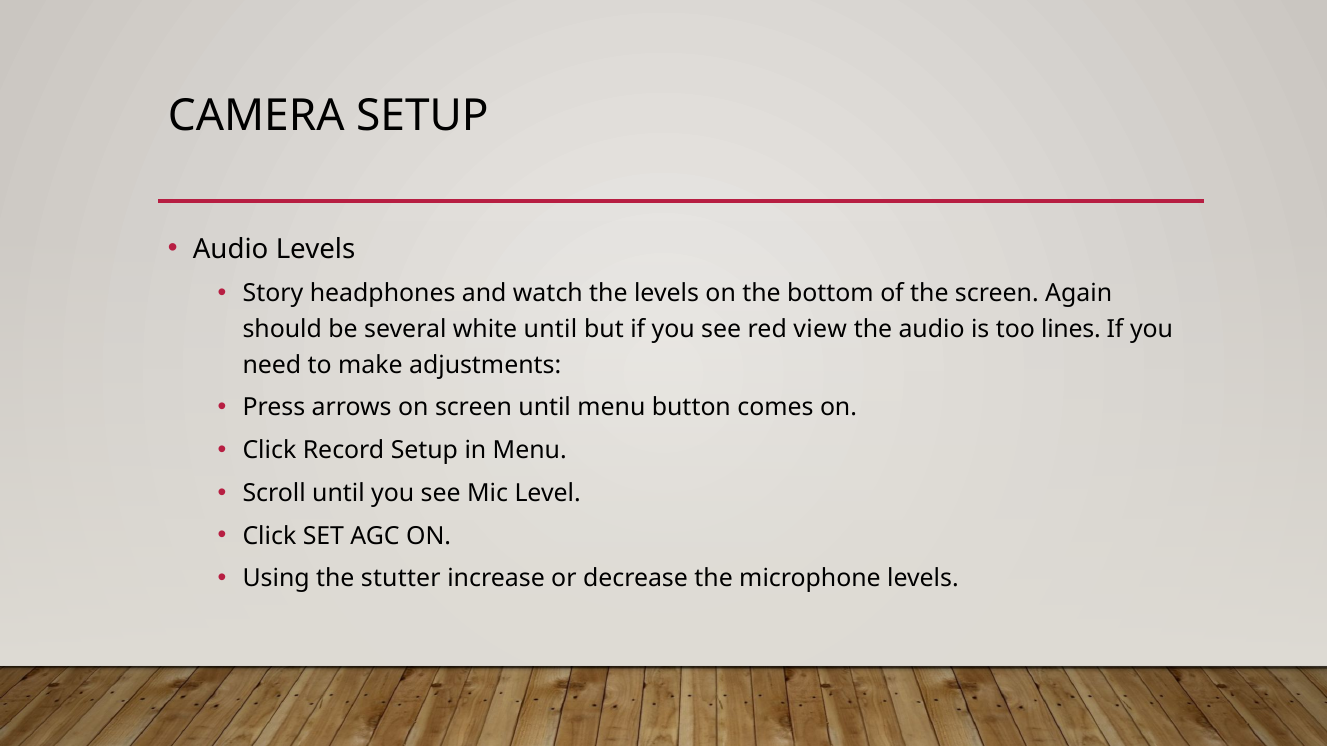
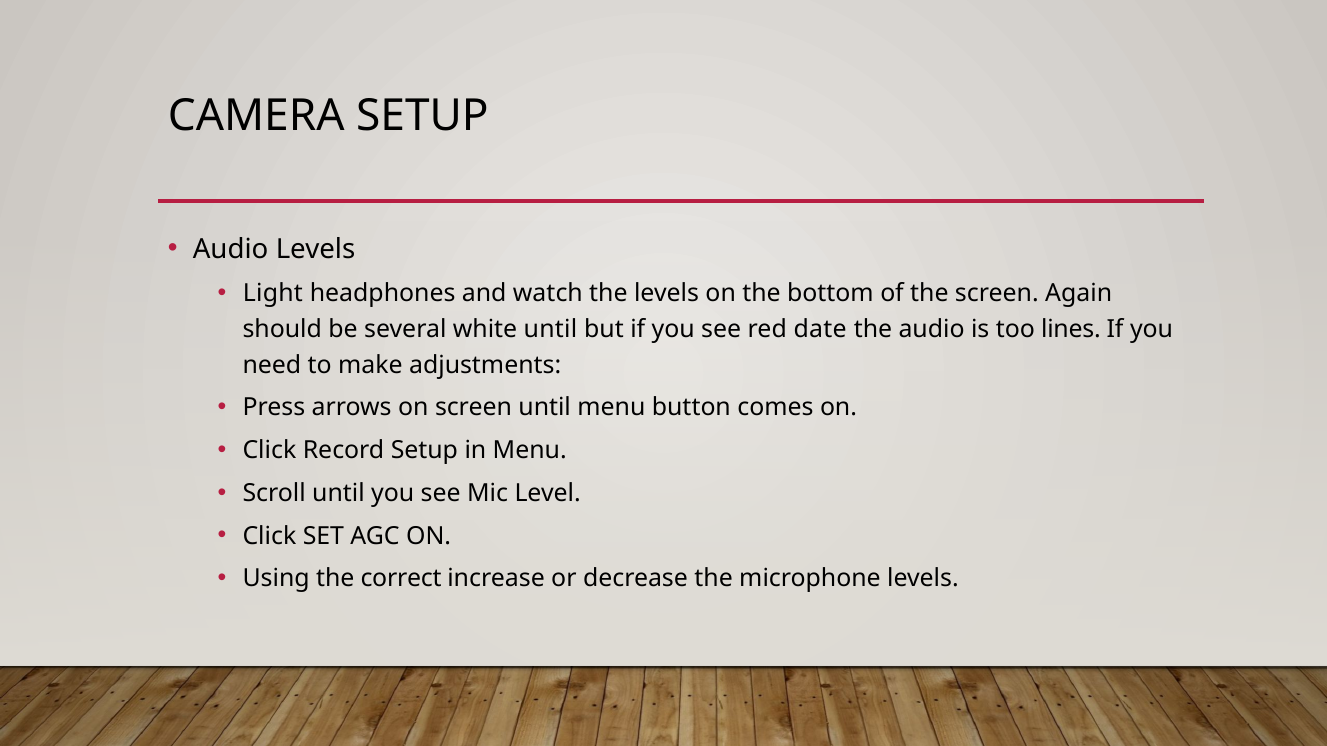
Story: Story -> Light
view: view -> date
stutter: stutter -> correct
